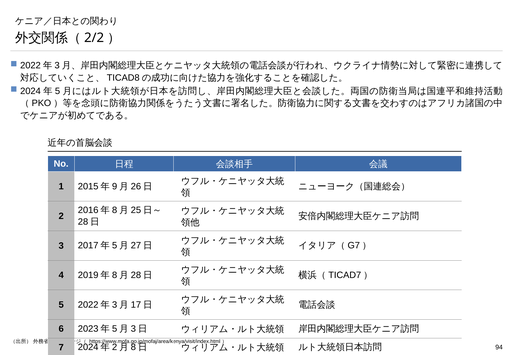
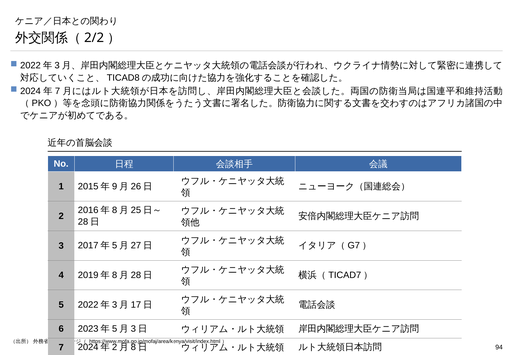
5 at (58, 91): 5 -> 7
